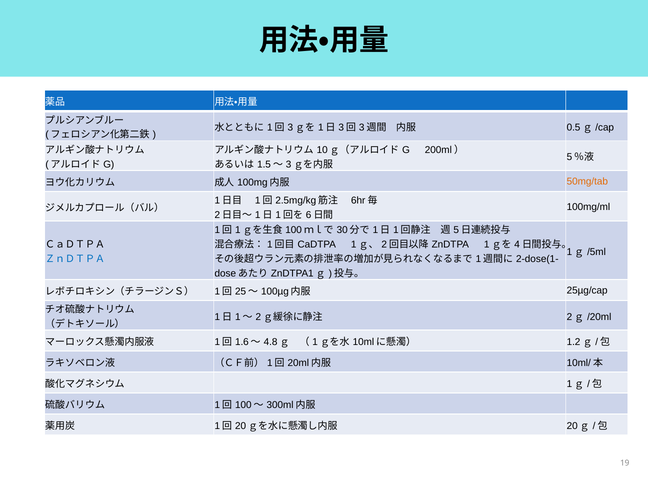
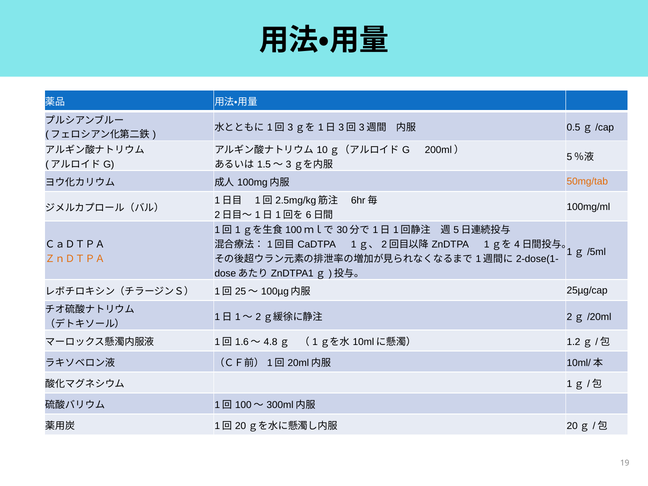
ＺｎＤＴＰＡ colour: blue -> orange
